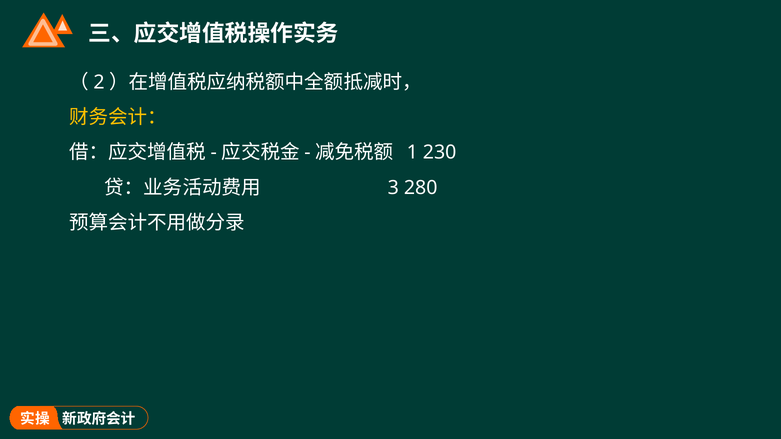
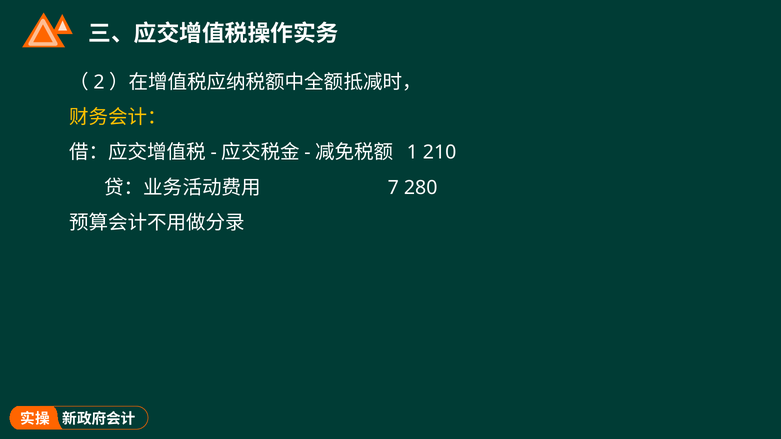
230: 230 -> 210
3: 3 -> 7
